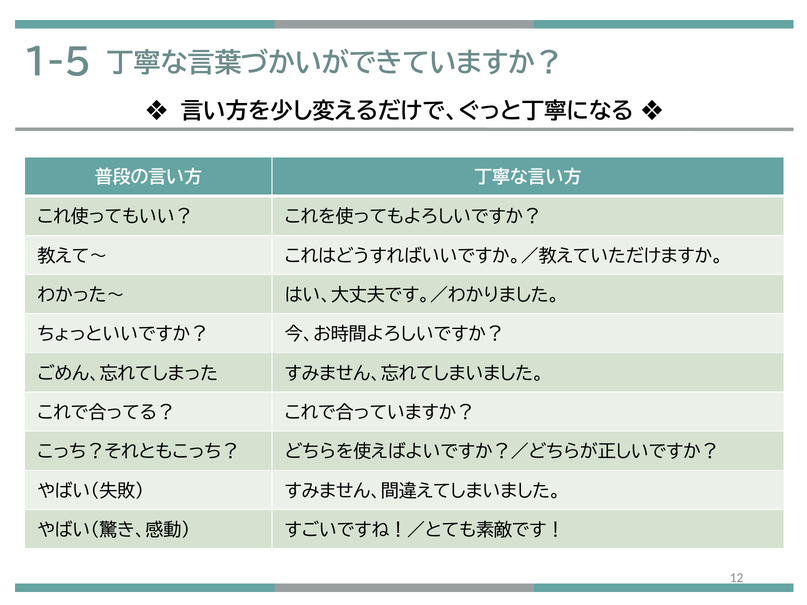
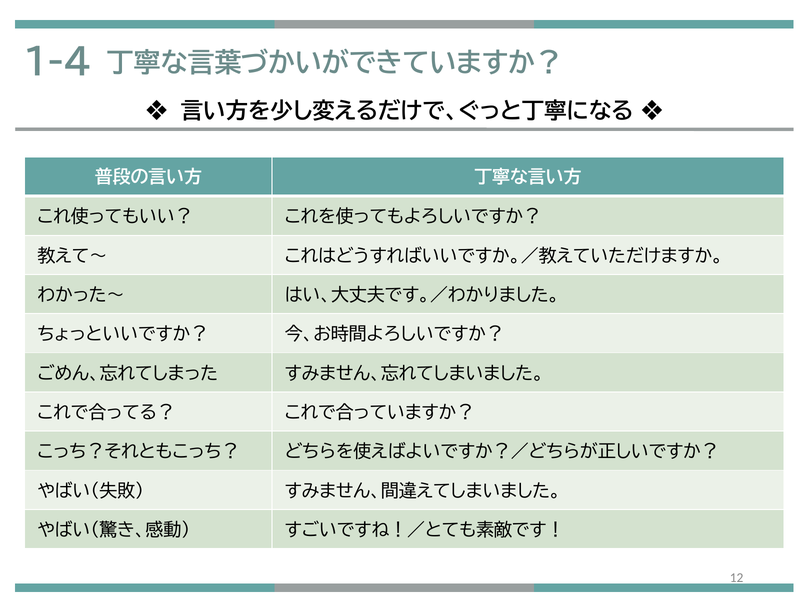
1-5: 1-5 -> 1-4
